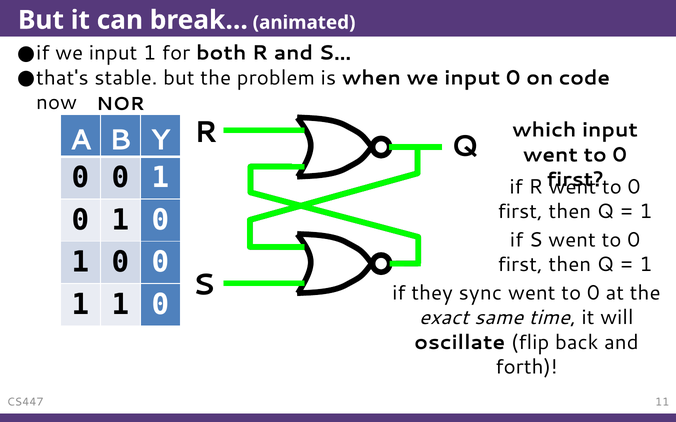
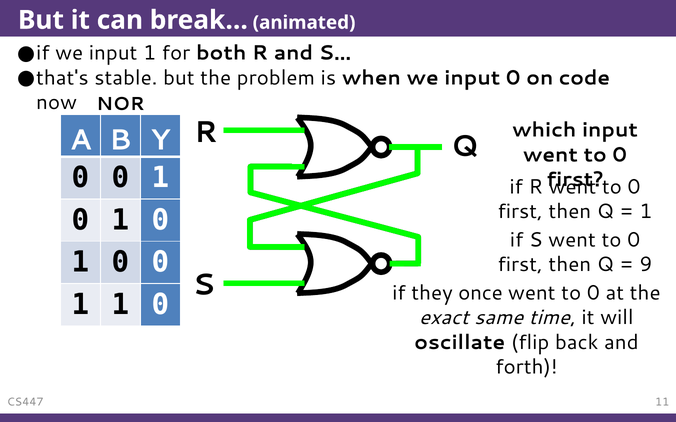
1 at (646, 265): 1 -> 9
sync: sync -> once
